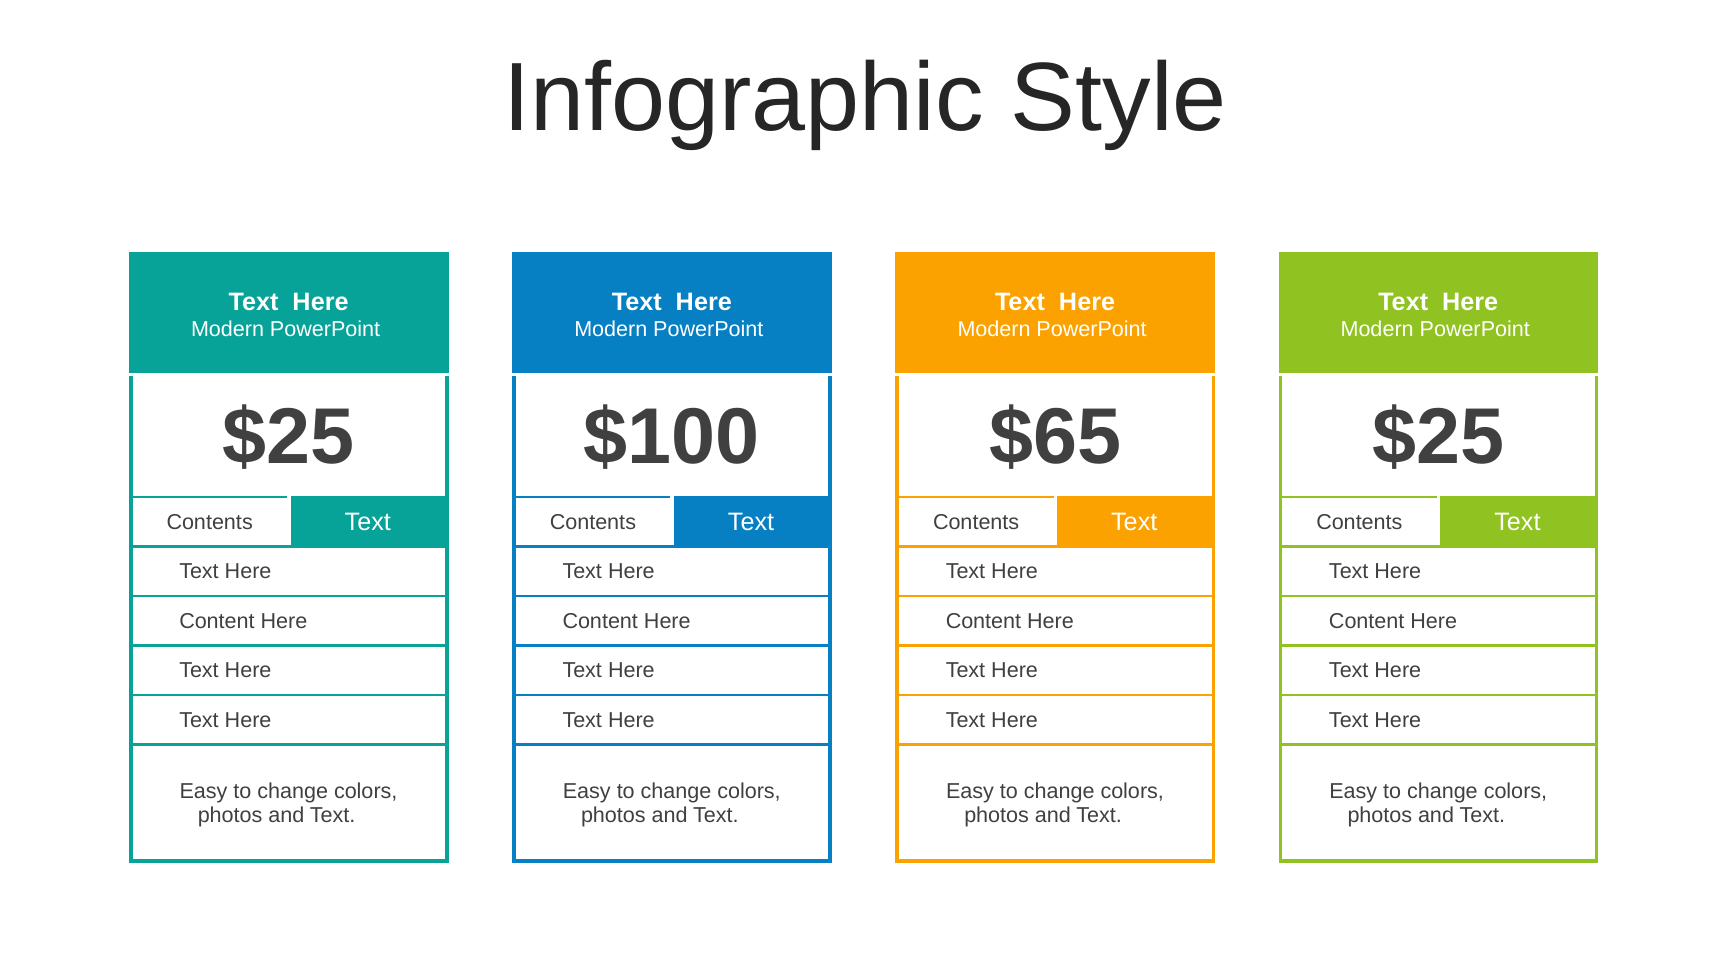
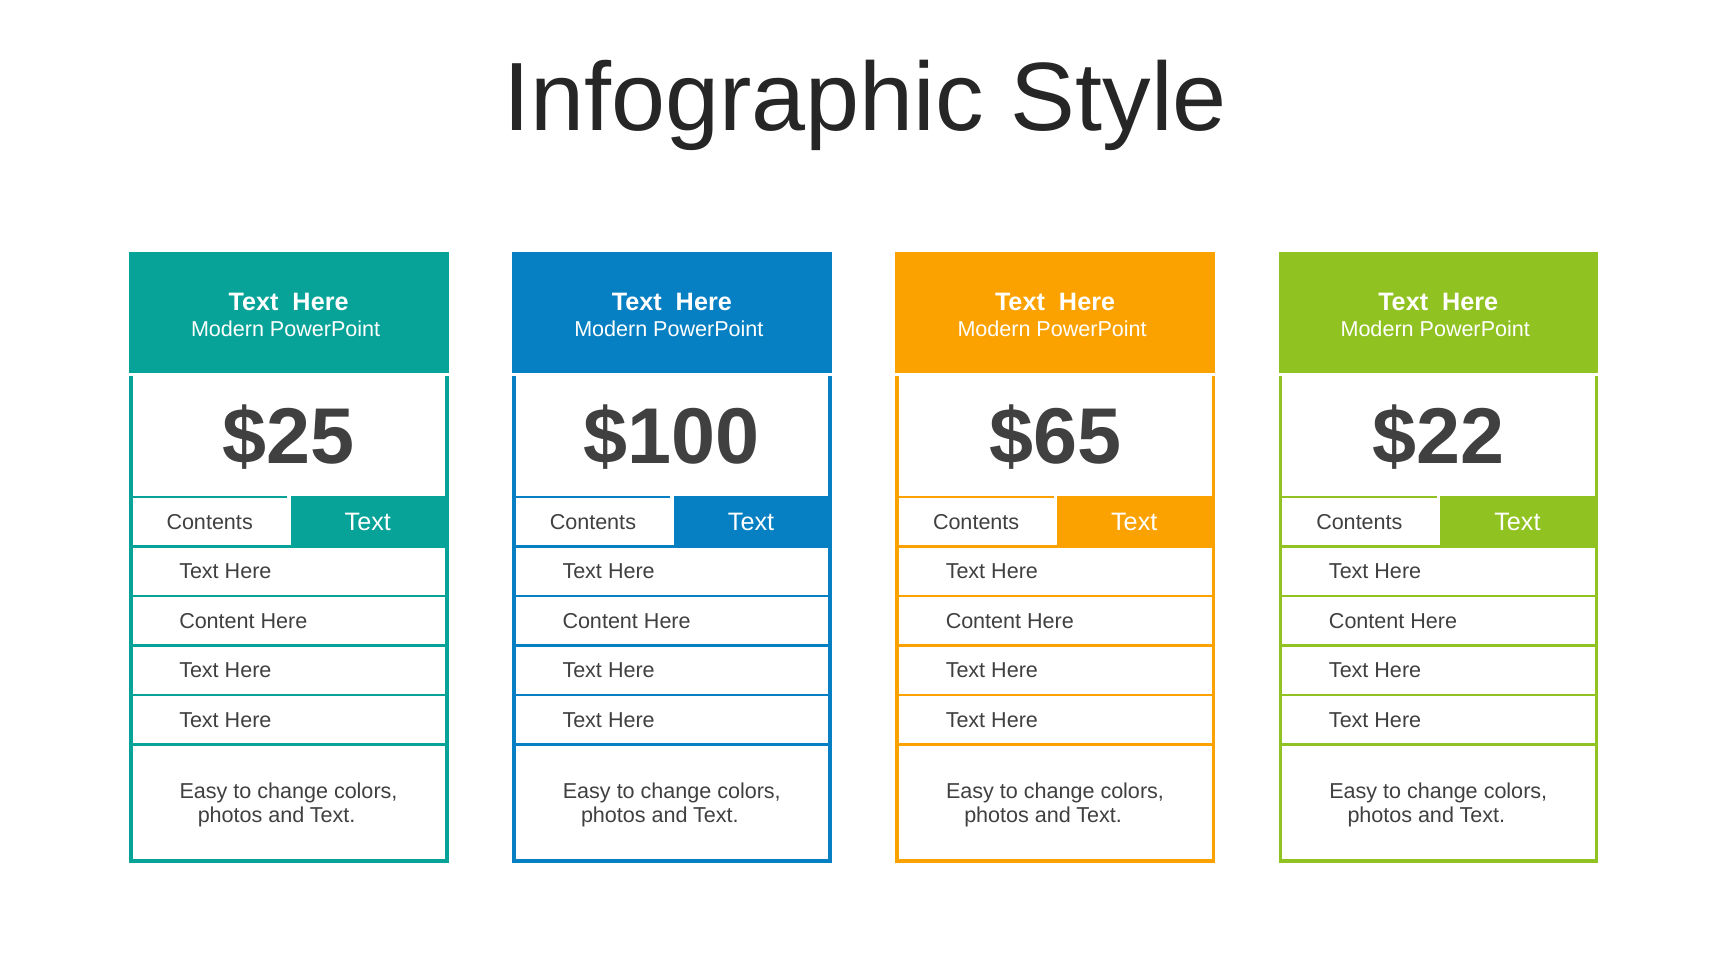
$25 at (1438, 437): $25 -> $22
